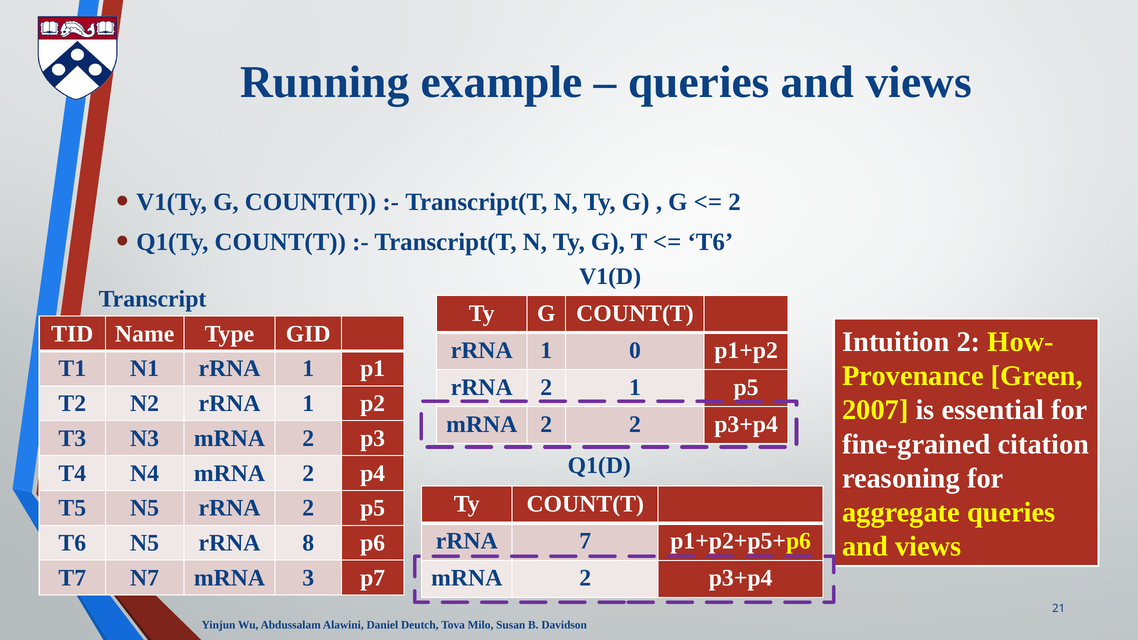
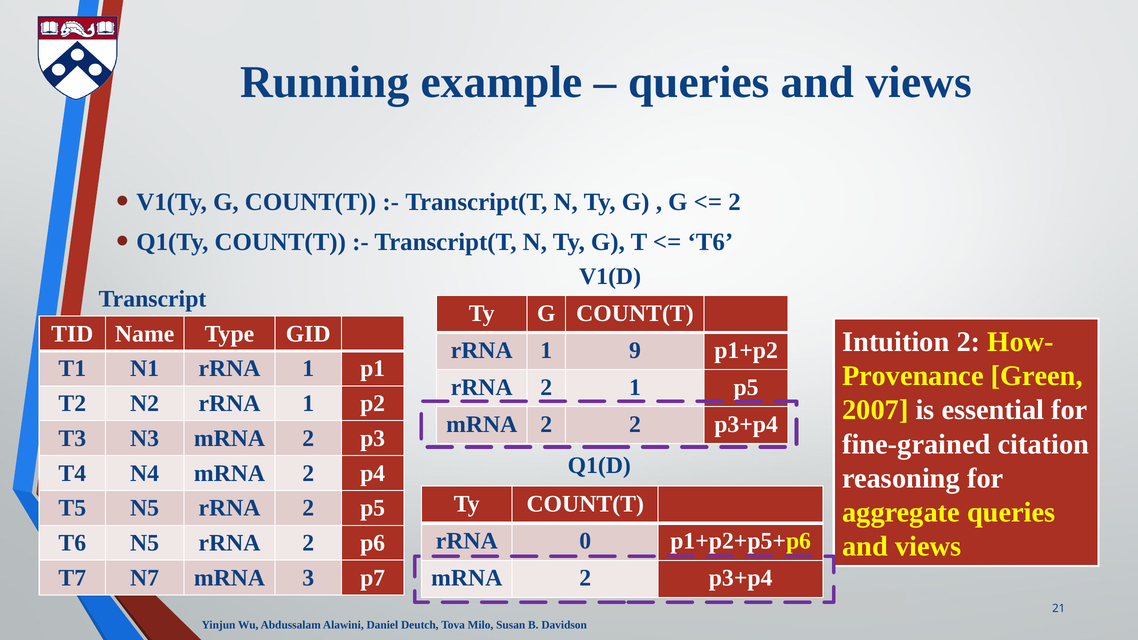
0: 0 -> 9
7: 7 -> 0
T6 N5 rRNA 8: 8 -> 2
